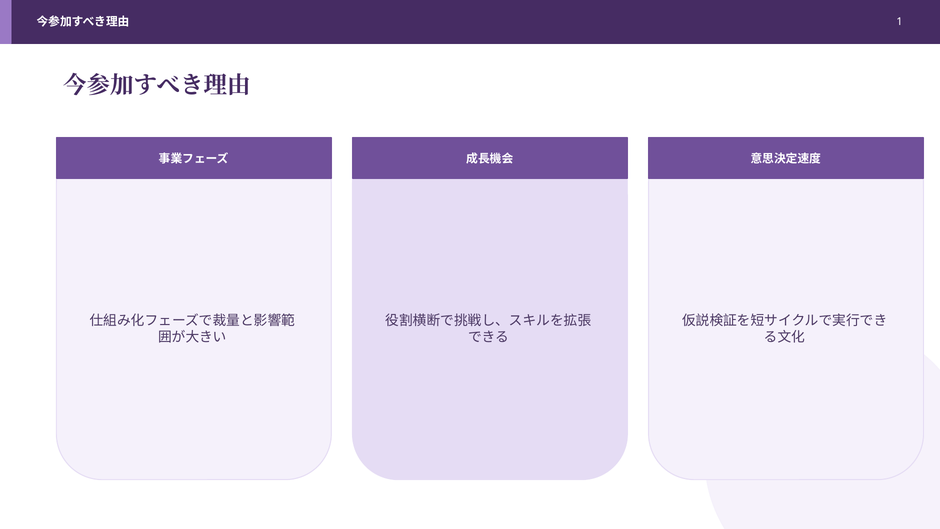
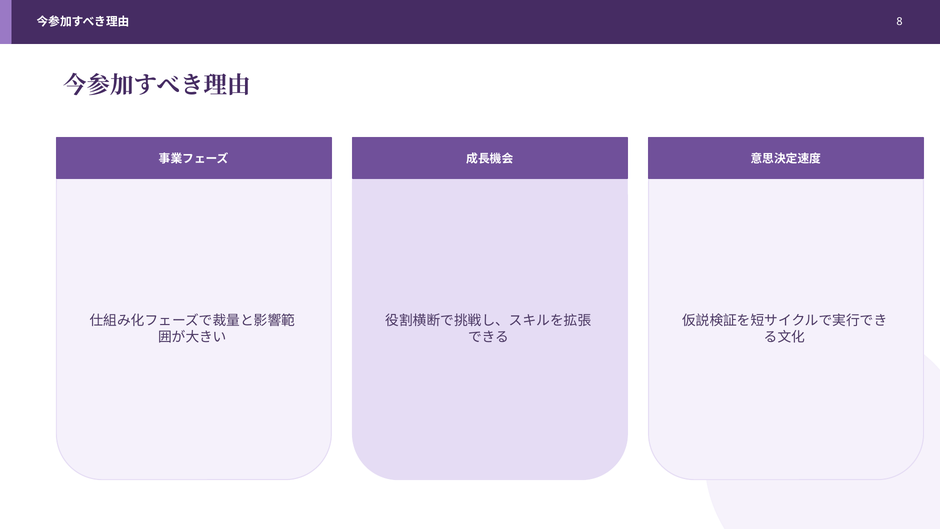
1: 1 -> 8
